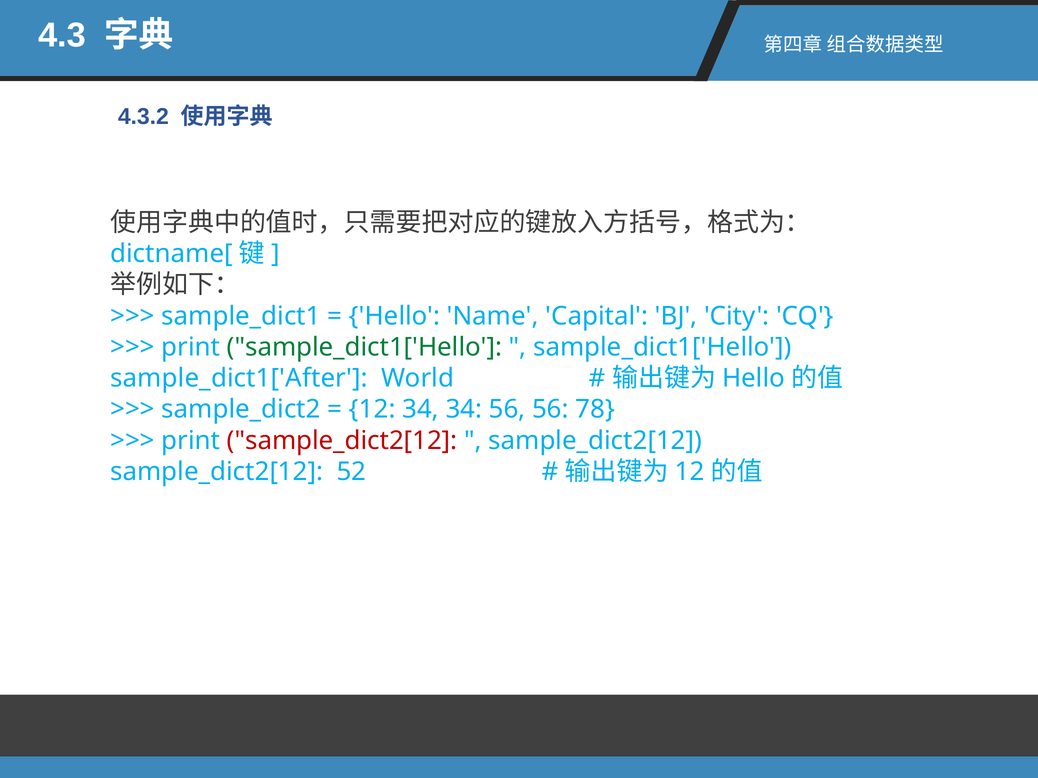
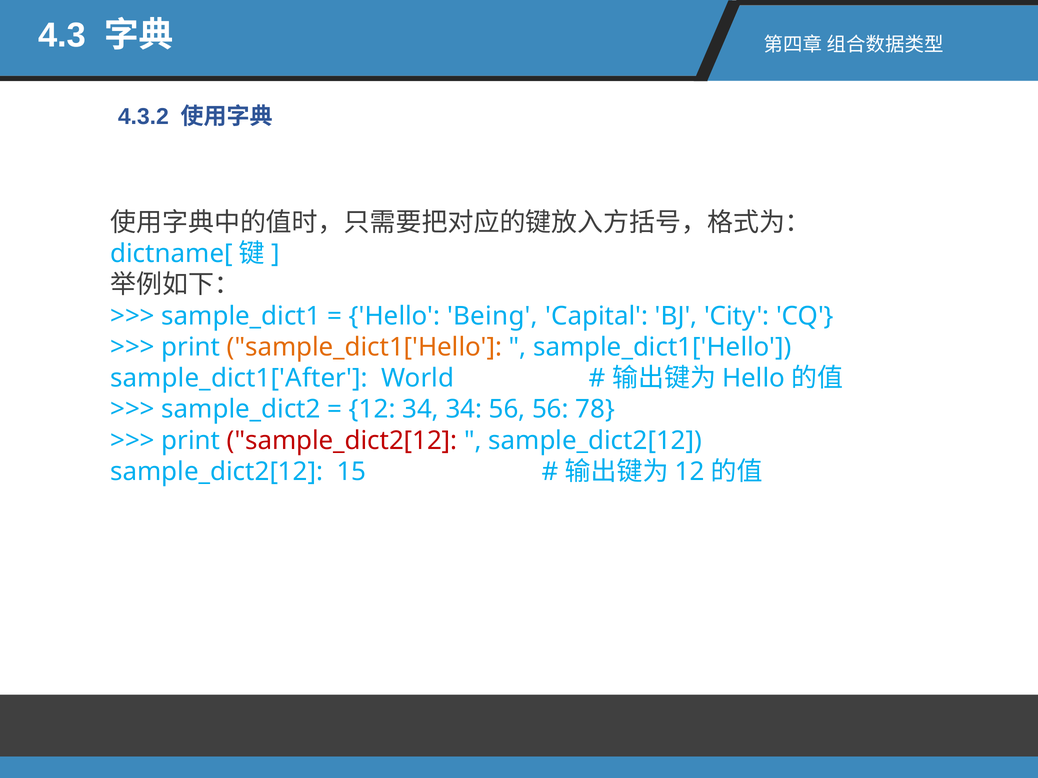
Name: Name -> Being
sample_dict1['Hello at (364, 347) colour: green -> orange
52: 52 -> 15
